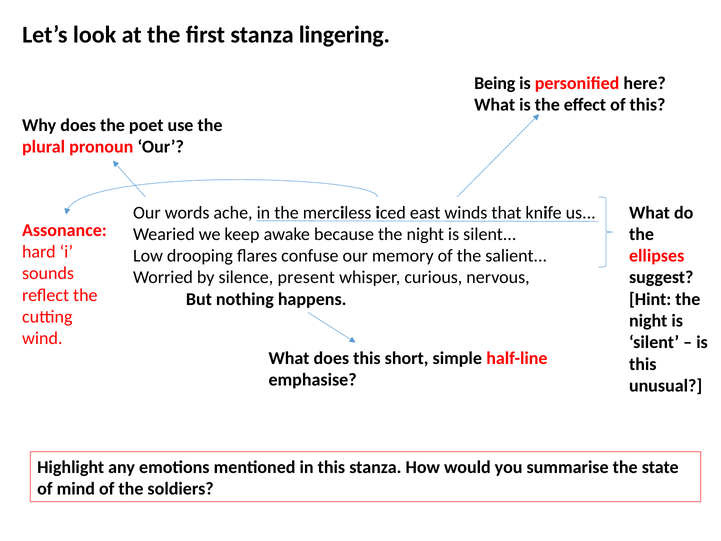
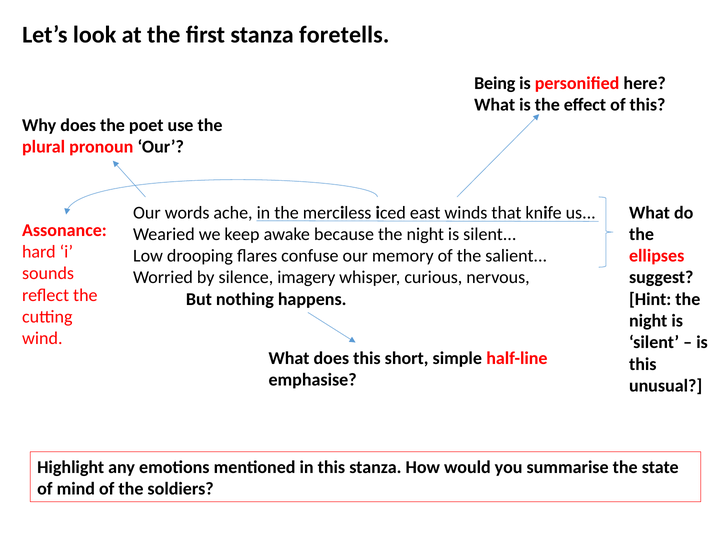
lingering: lingering -> foretells
present: present -> imagery
